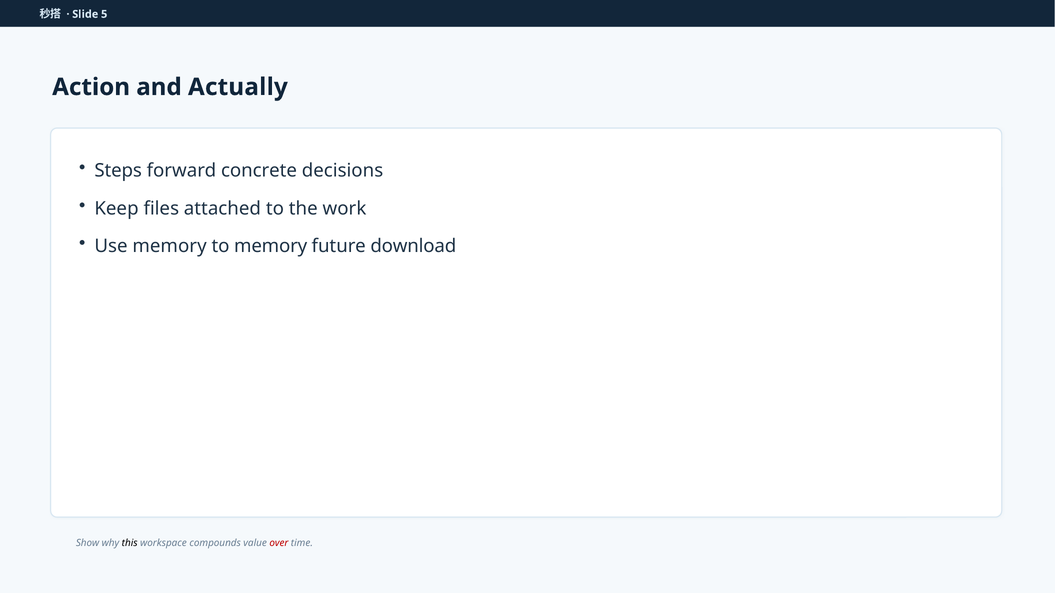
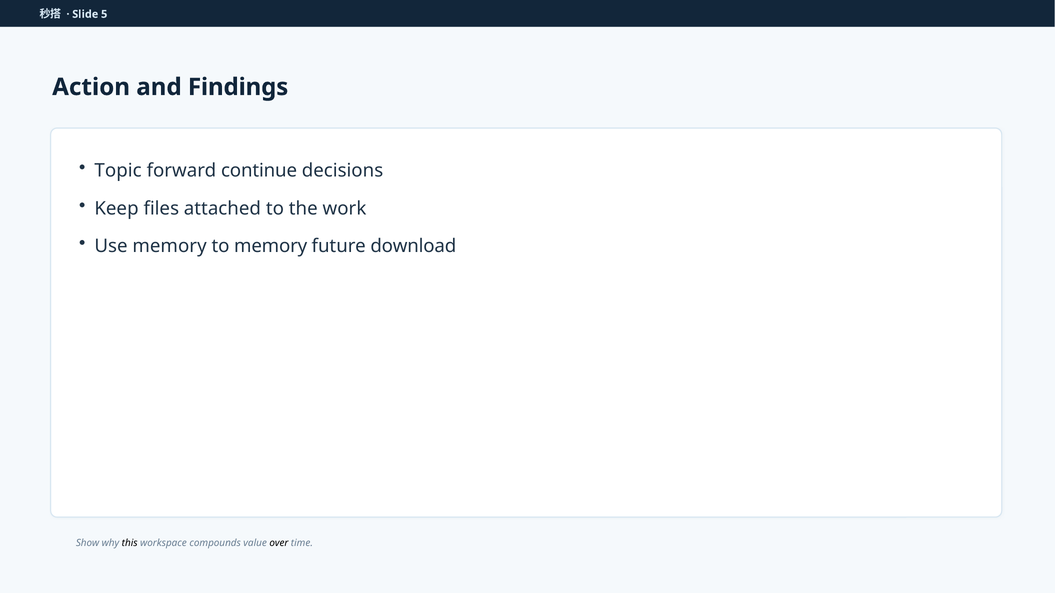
Actually: Actually -> Findings
Steps: Steps -> Topic
concrete: concrete -> continue
over colour: red -> black
